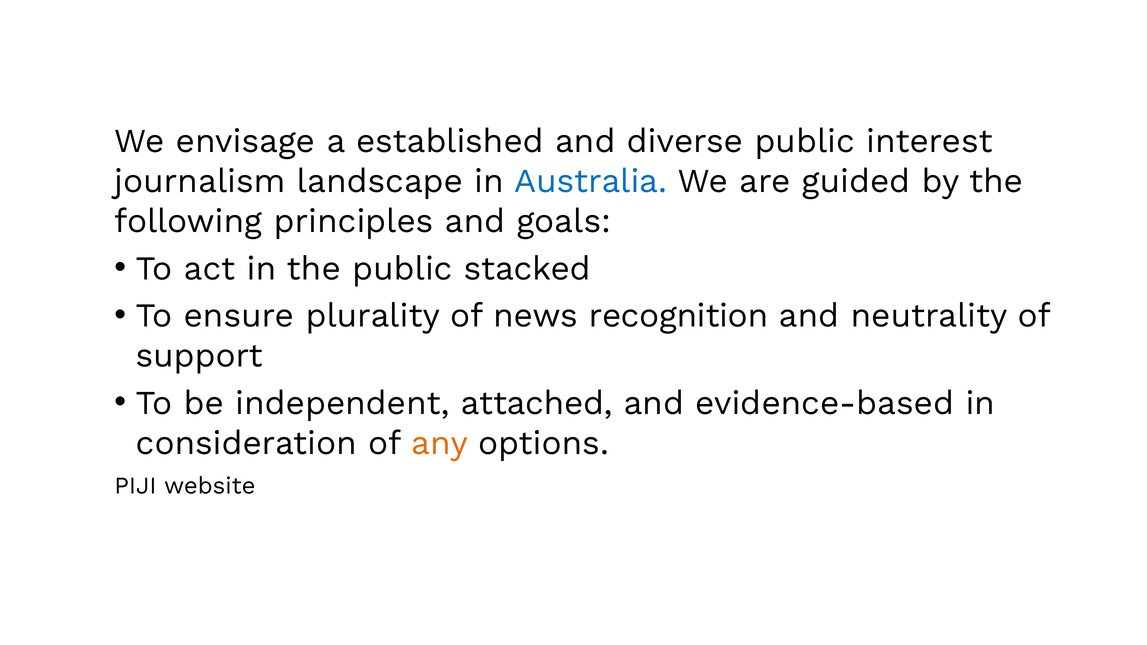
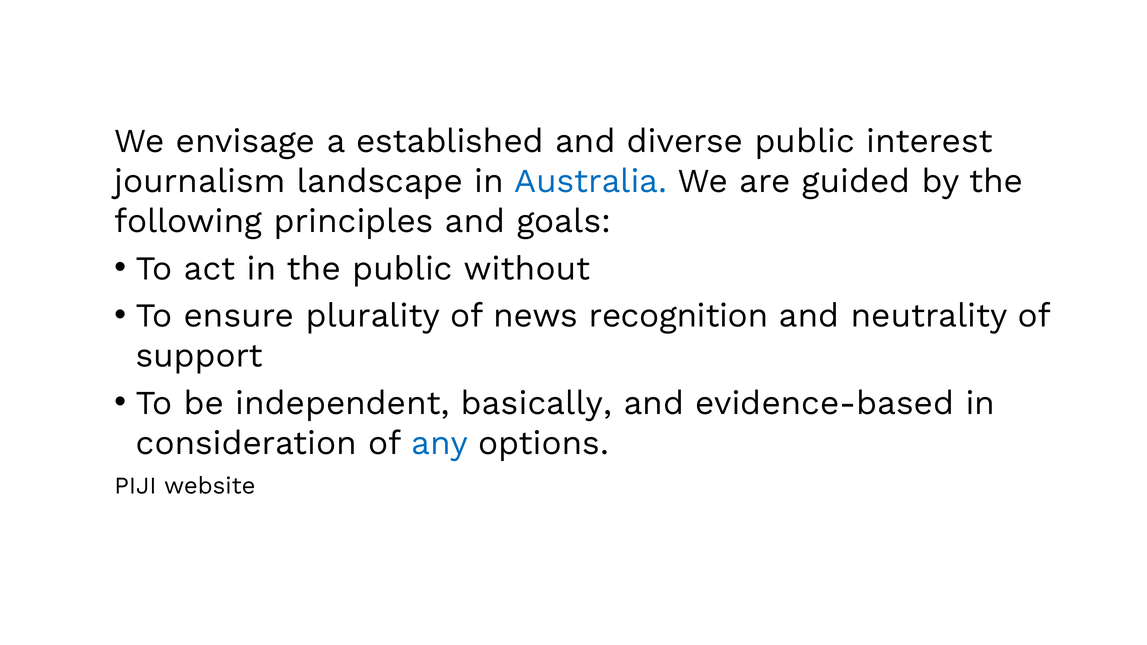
stacked: stacked -> without
attached: attached -> basically
any colour: orange -> blue
